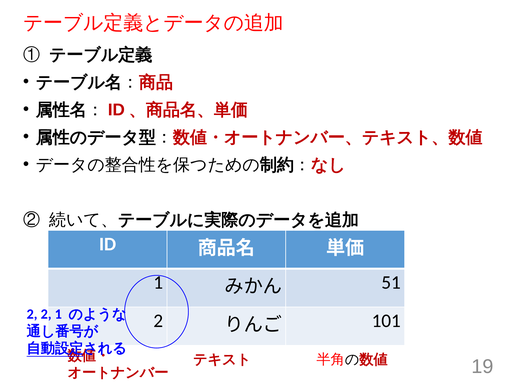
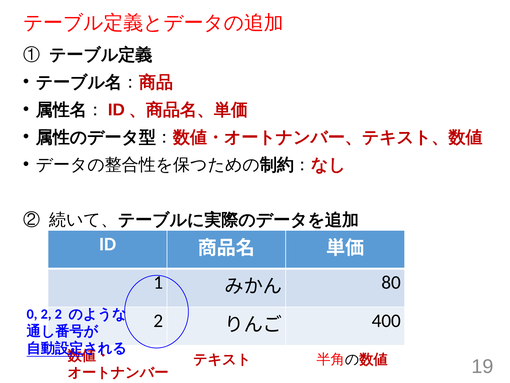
51: 51 -> 80
2 at (32, 314): 2 -> 0
2 1: 1 -> 2
101: 101 -> 400
